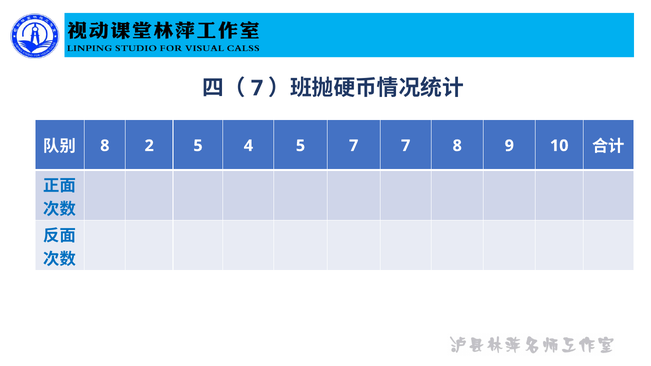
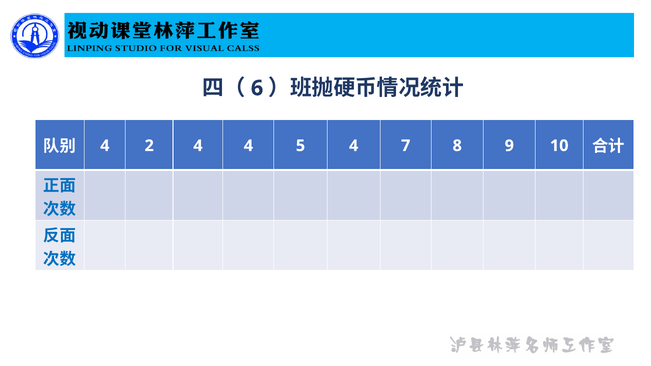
7 at (257, 88): 7 -> 6
8 at (105, 146): 8 -> 4
2 5: 5 -> 4
5 7: 7 -> 4
